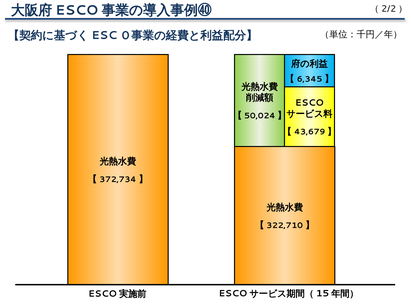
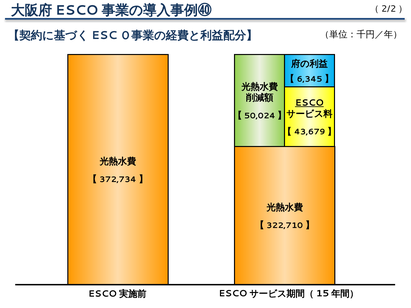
ESCO underline: none -> present
